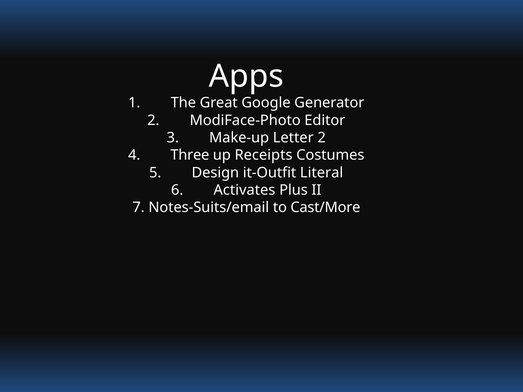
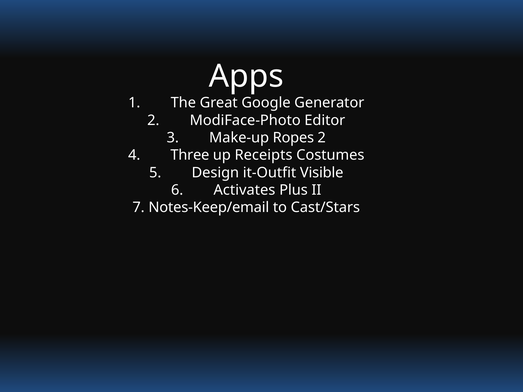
Letter: Letter -> Ropes
Literal: Literal -> Visible
Notes-Suits/email: Notes-Suits/email -> Notes-Keep/email
Cast/More: Cast/More -> Cast/Stars
